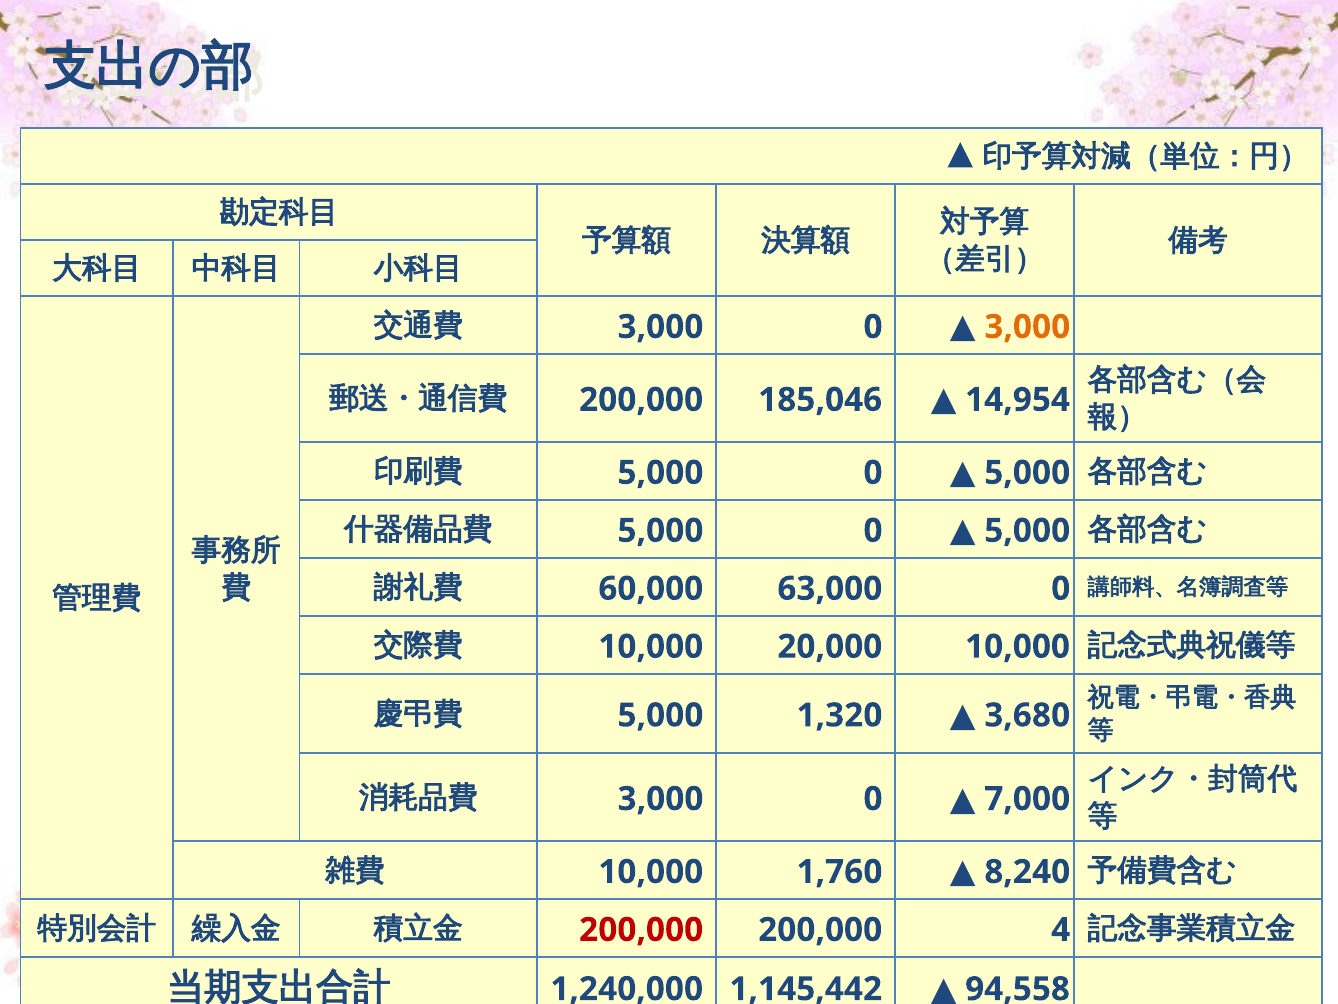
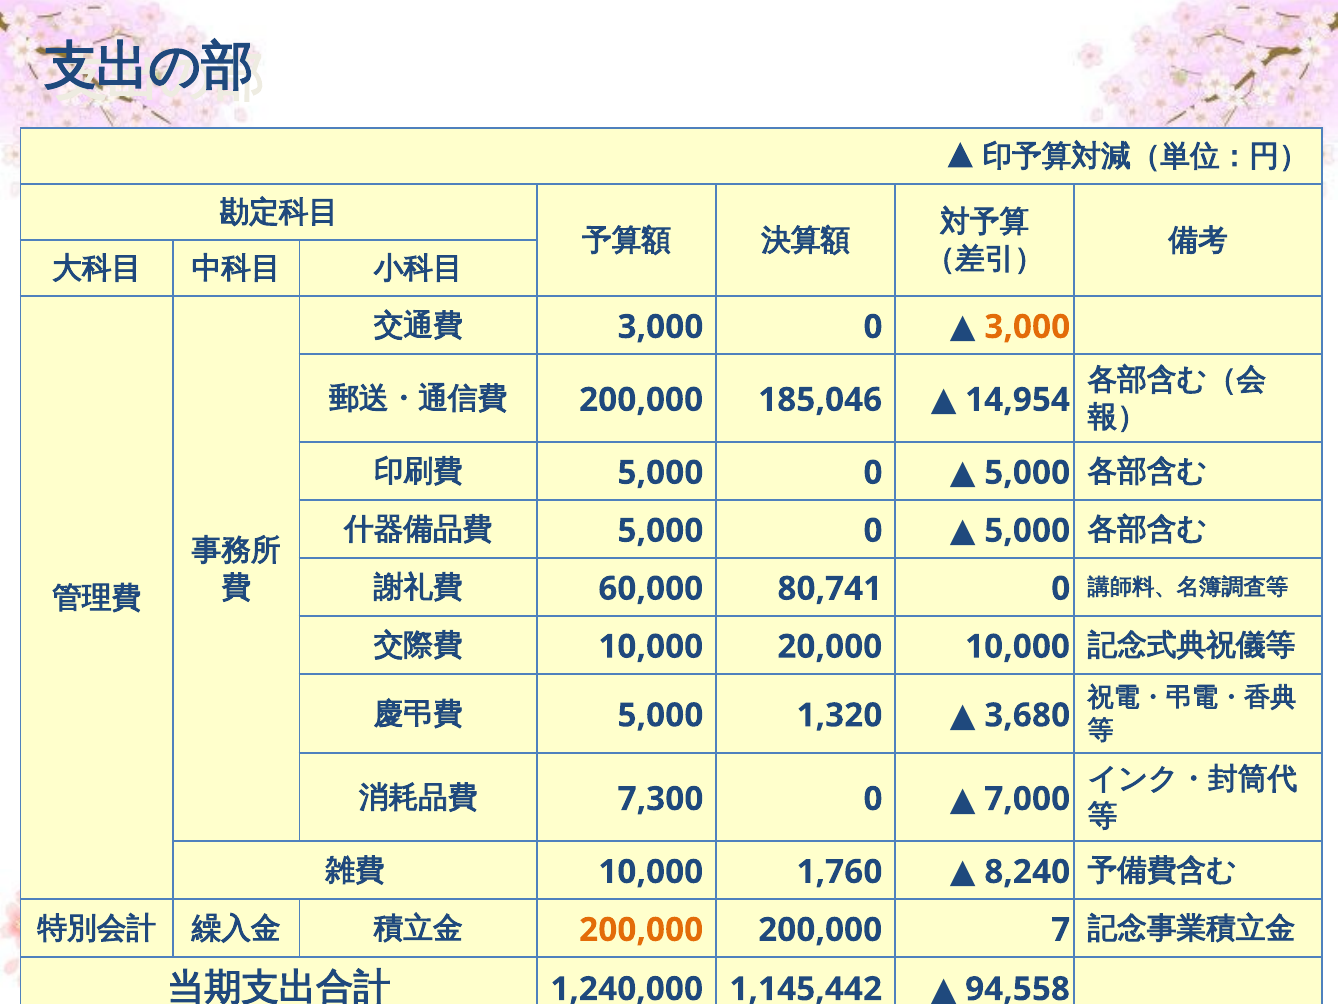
63,000: 63,000 -> 80,741
3,000 at (660, 799): 3,000 -> 7,300
200,000 at (641, 929) colour: red -> orange
4: 4 -> 7
